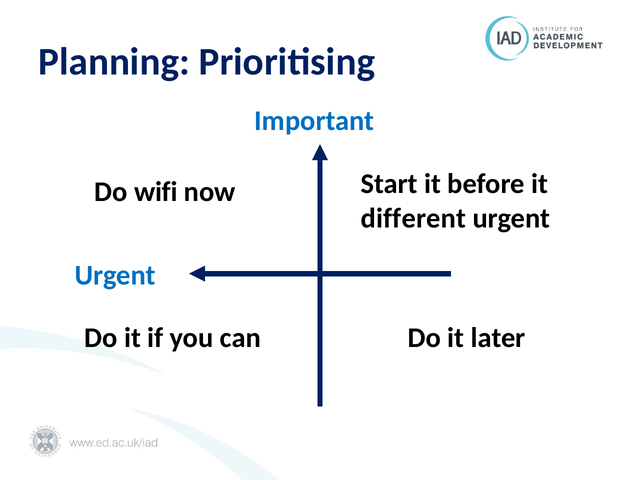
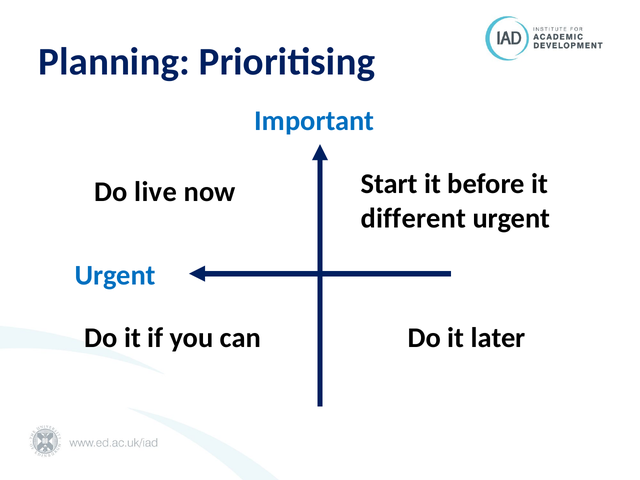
wifi: wifi -> live
